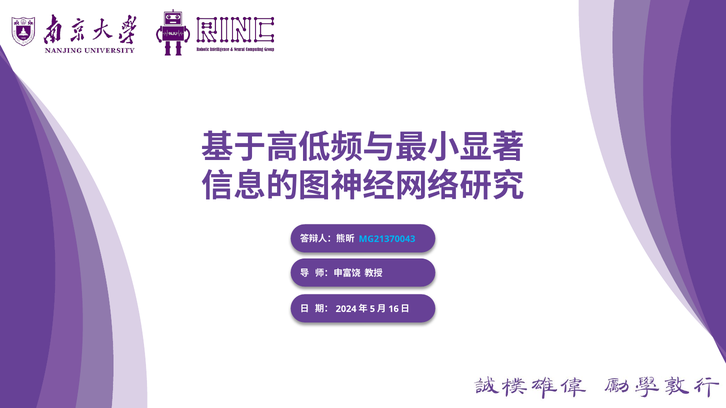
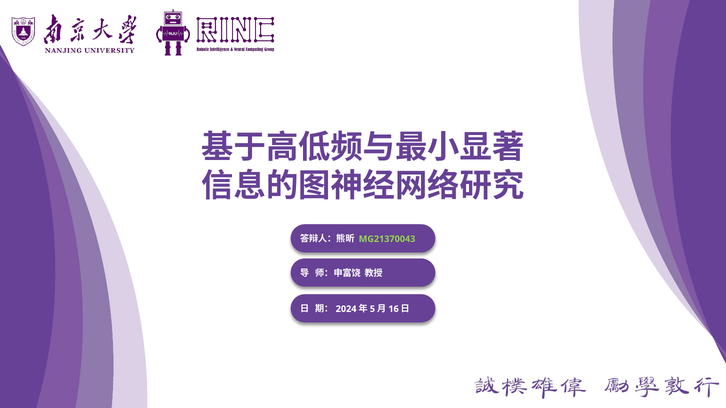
MG21370043 colour: light blue -> light green
